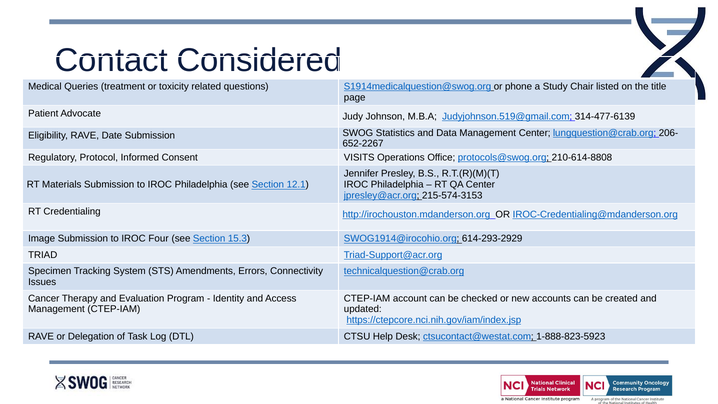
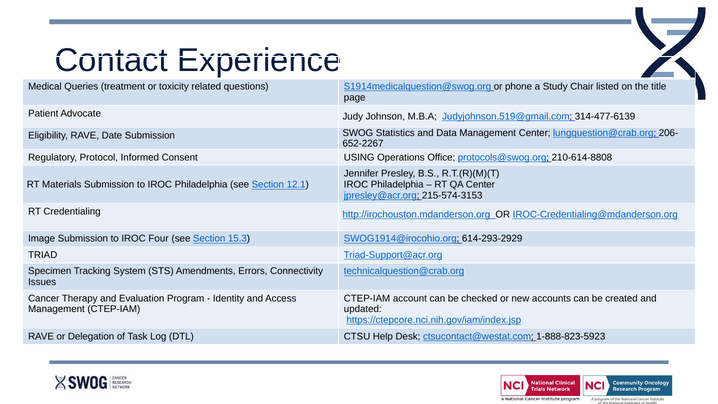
Considered: Considered -> Experience
VISITS: VISITS -> USING
